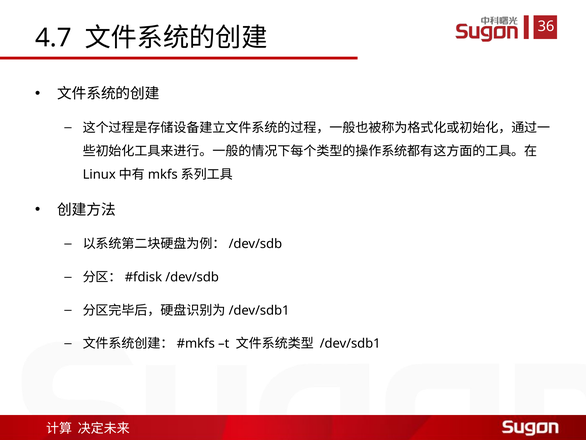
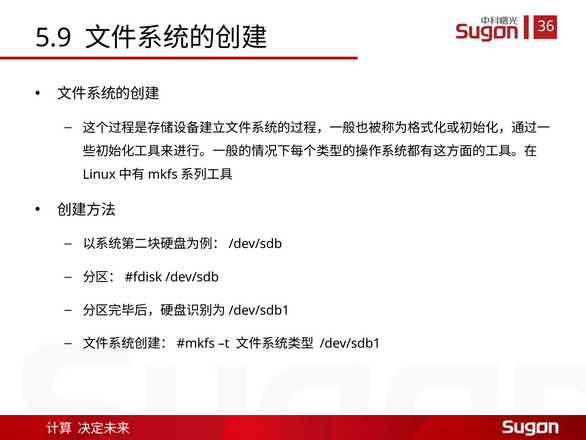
4.7: 4.7 -> 5.9
